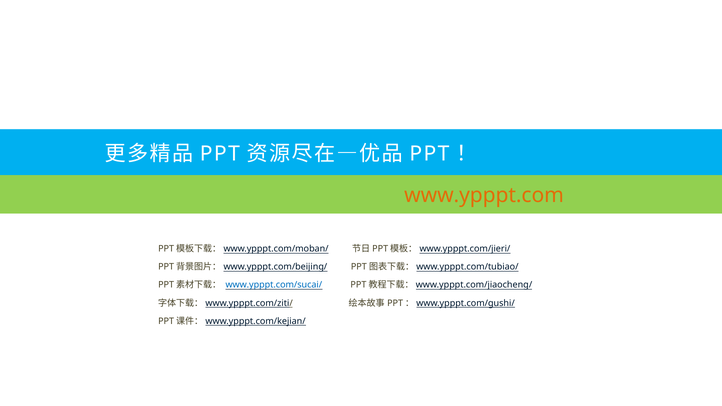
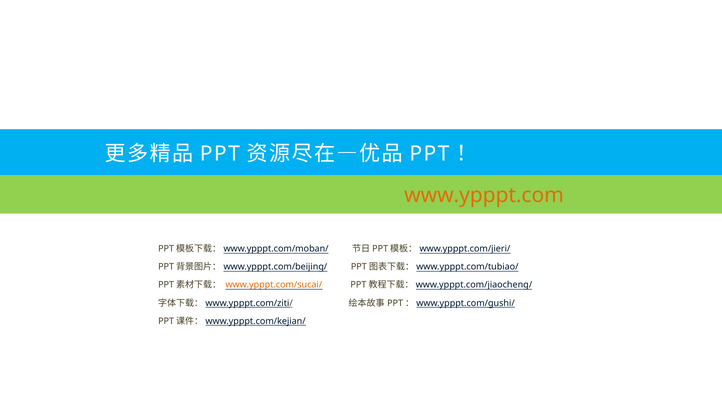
www.ypppt.com/sucai/ colour: blue -> orange
